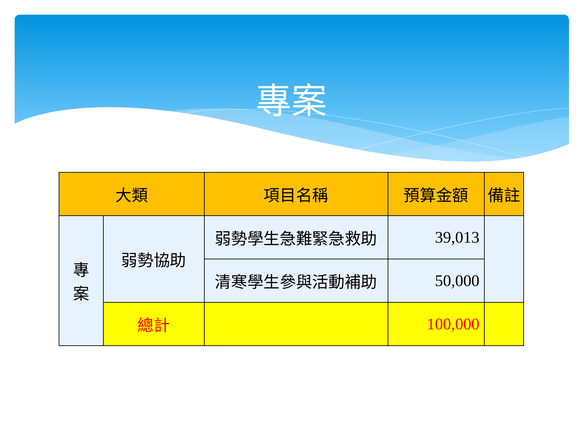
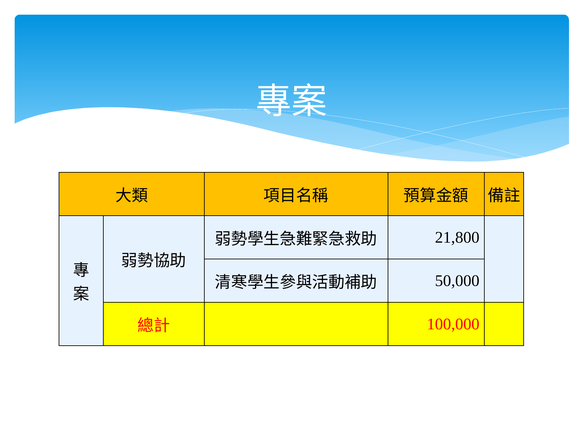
39,013: 39,013 -> 21,800
